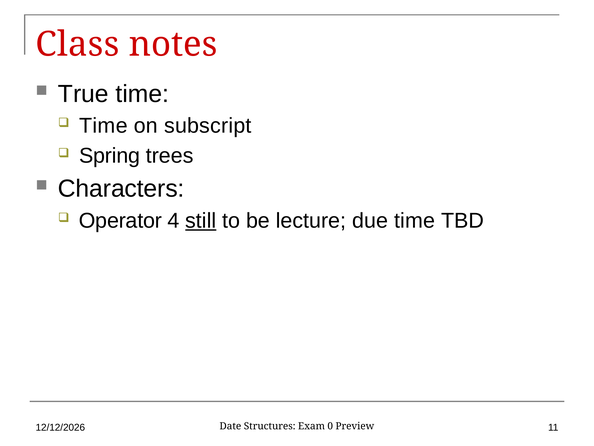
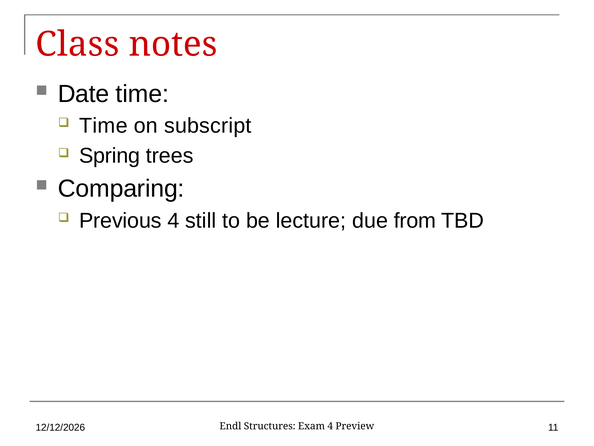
True: True -> Date
Characters: Characters -> Comparing
Operator: Operator -> Previous
still underline: present -> none
due time: time -> from
Date: Date -> Endl
Exam 0: 0 -> 4
